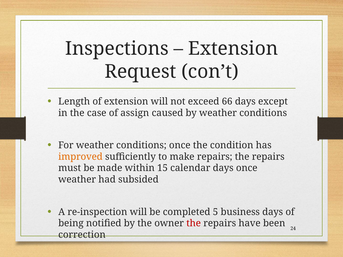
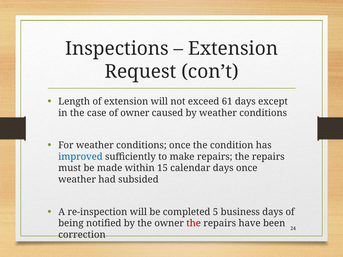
66: 66 -> 61
of assign: assign -> owner
improved colour: orange -> blue
